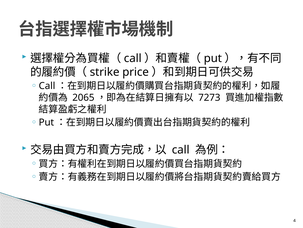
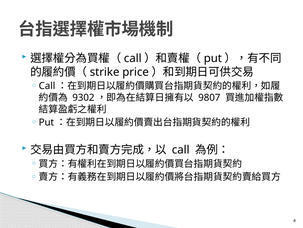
2065: 2065 -> 9302
7273: 7273 -> 9807
